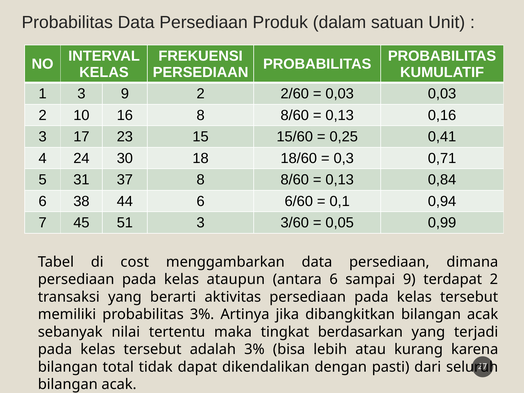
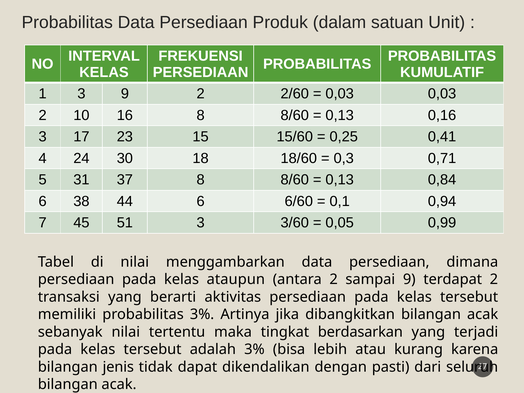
di cost: cost -> nilai
antara 6: 6 -> 2
total: total -> jenis
